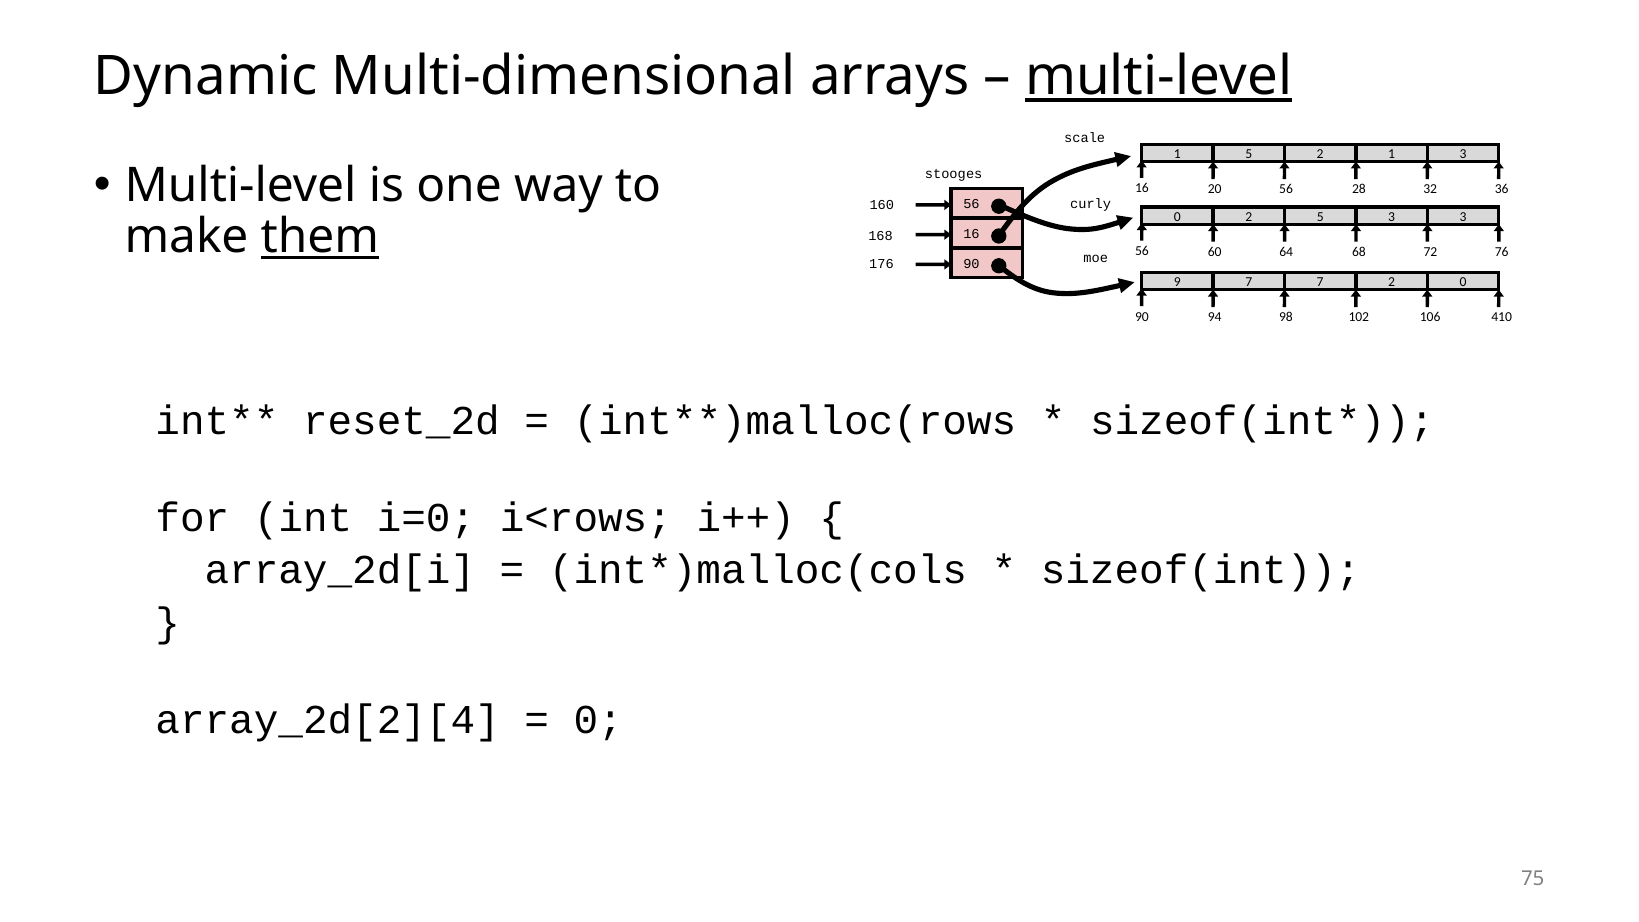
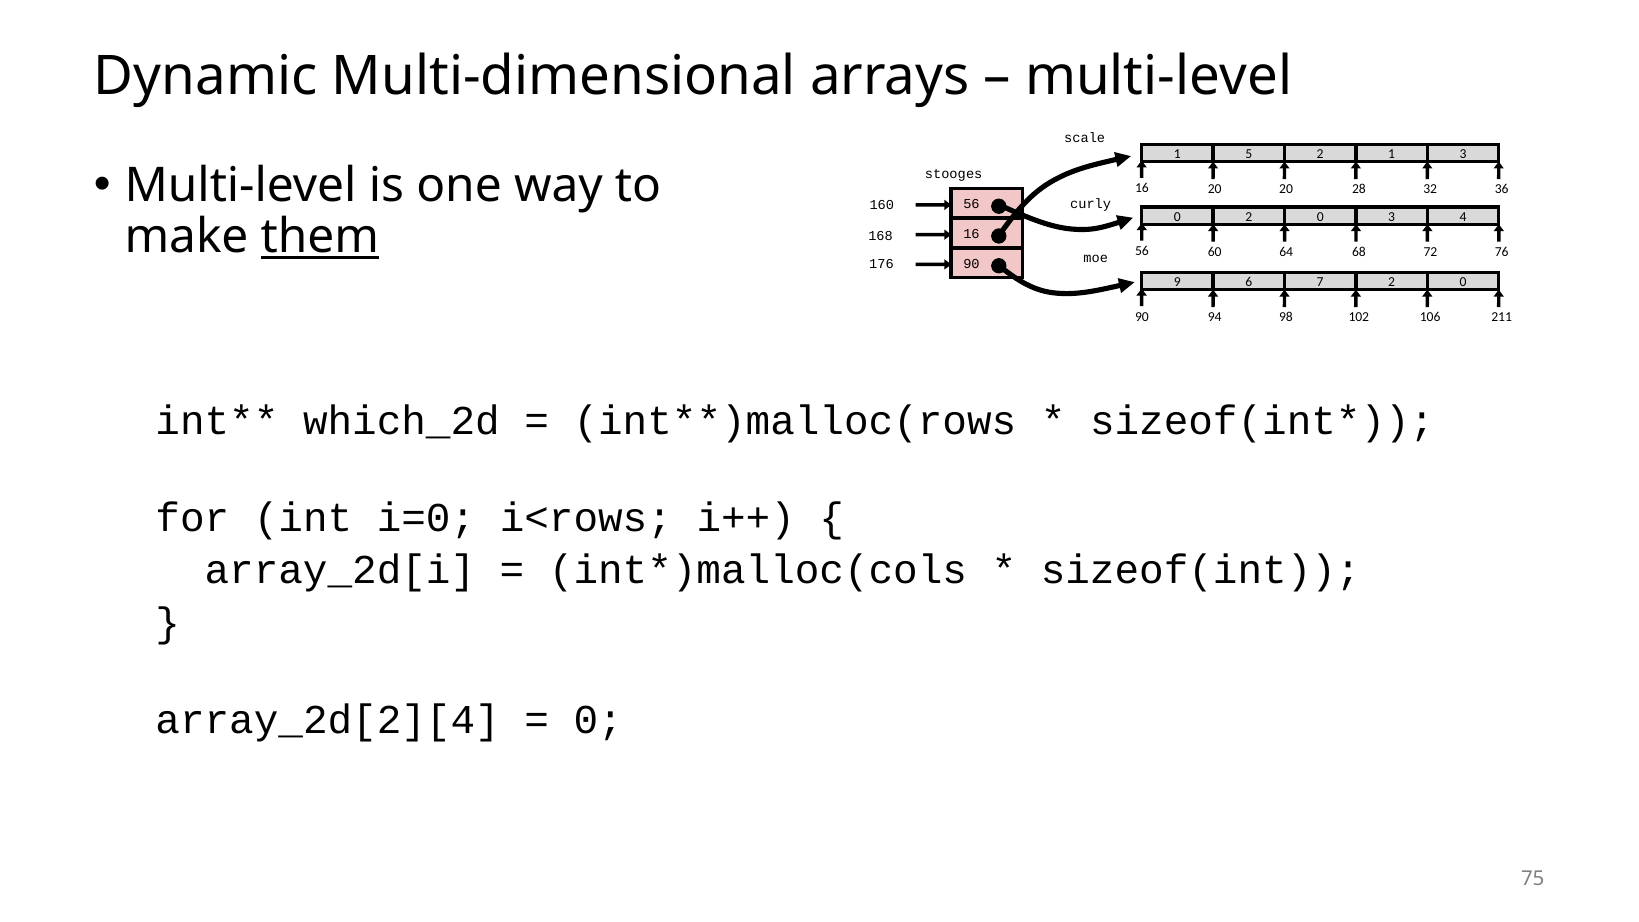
multi-level at (1159, 76) underline: present -> none
20 56: 56 -> 20
0 2 5: 5 -> 0
3 3: 3 -> 4
9 7: 7 -> 6
410: 410 -> 211
reset_2d: reset_2d -> which_2d
